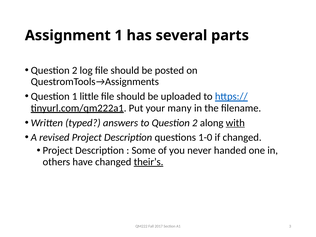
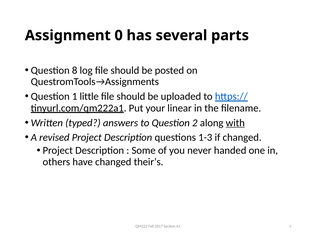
Assignment 1: 1 -> 0
2 at (75, 70): 2 -> 8
many: many -> linear
1-0: 1-0 -> 1-3
their’s underline: present -> none
